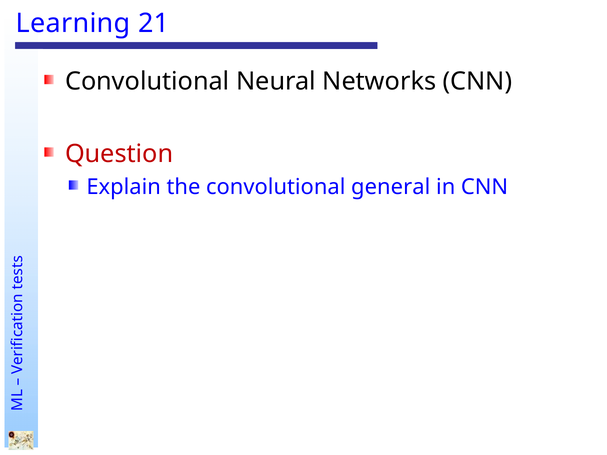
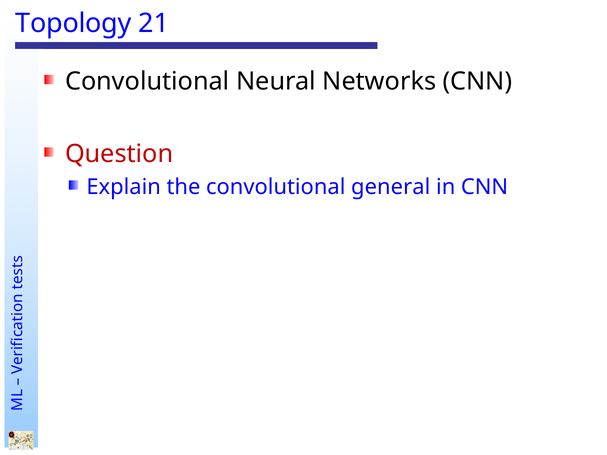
Learning: Learning -> Topology
